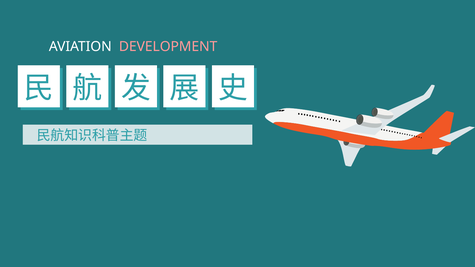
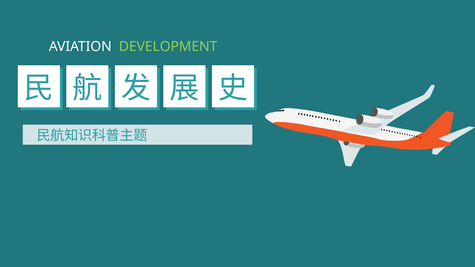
DEVELOPMENT colour: pink -> light green
